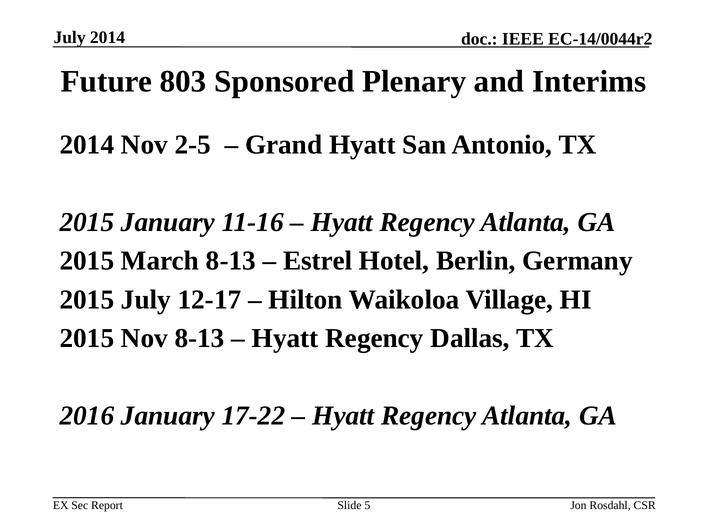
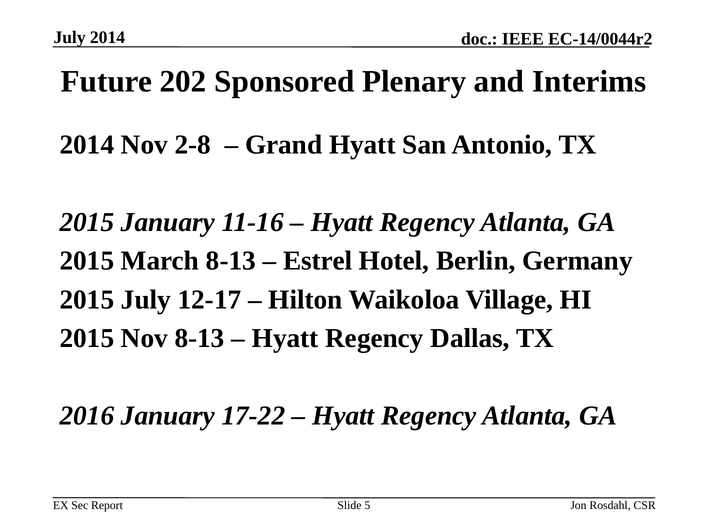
803: 803 -> 202
2-5: 2-5 -> 2-8
